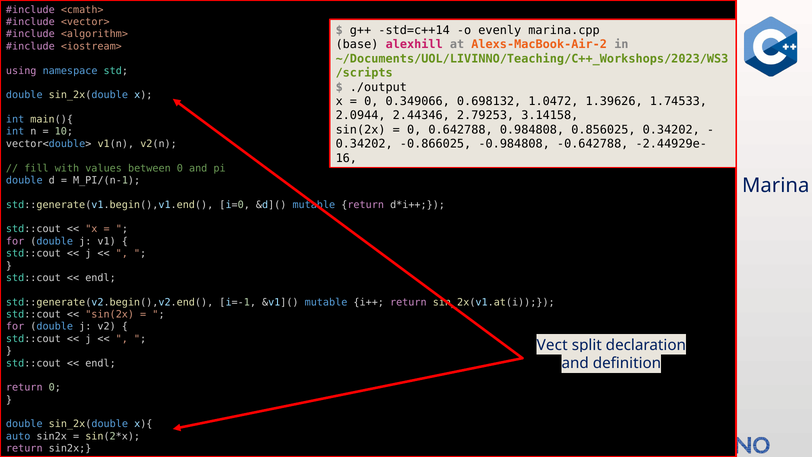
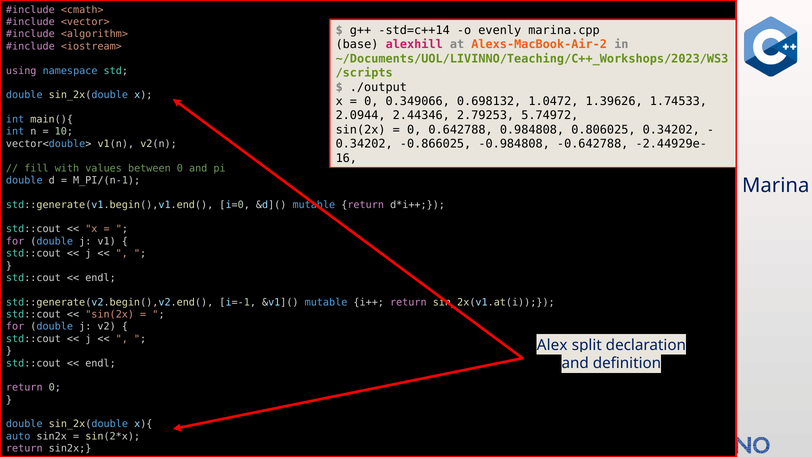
3.14158: 3.14158 -> 5.74972
0.856025: 0.856025 -> 0.806025
Vect: Vect -> Alex
